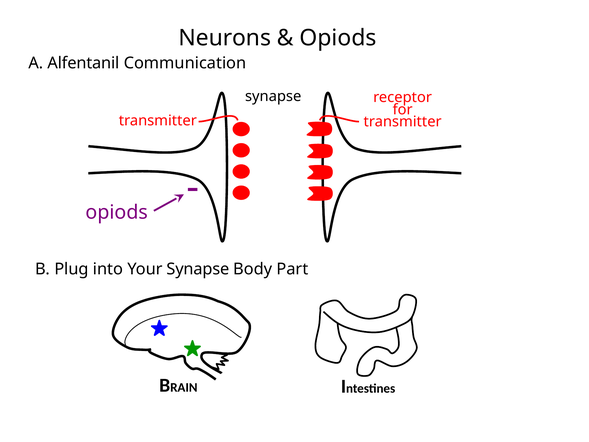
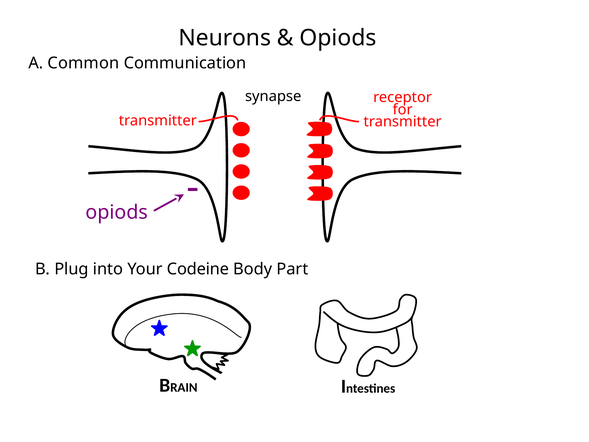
Alfentanil: Alfentanil -> Common
Your Synapse: Synapse -> Codeine
